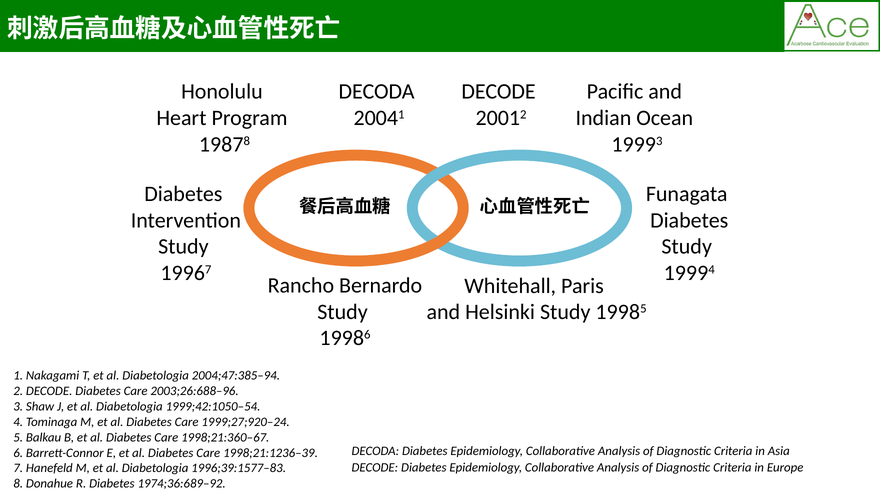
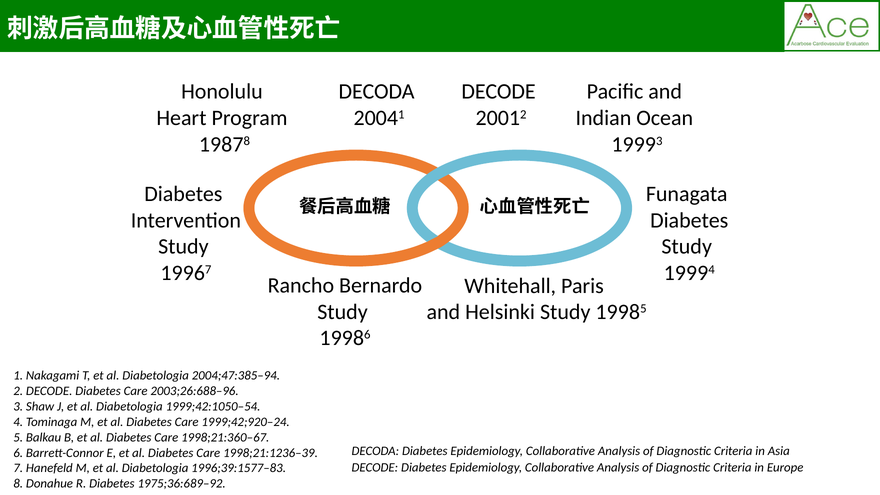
1999;27;920–24: 1999;27;920–24 -> 1999;42;920–24
1974;36:689–92: 1974;36:689–92 -> 1975;36:689–92
